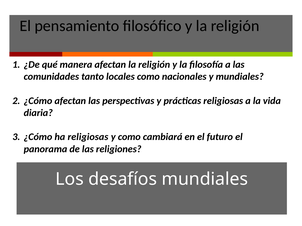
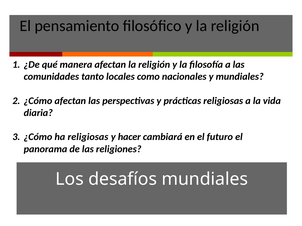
y como: como -> hacer
